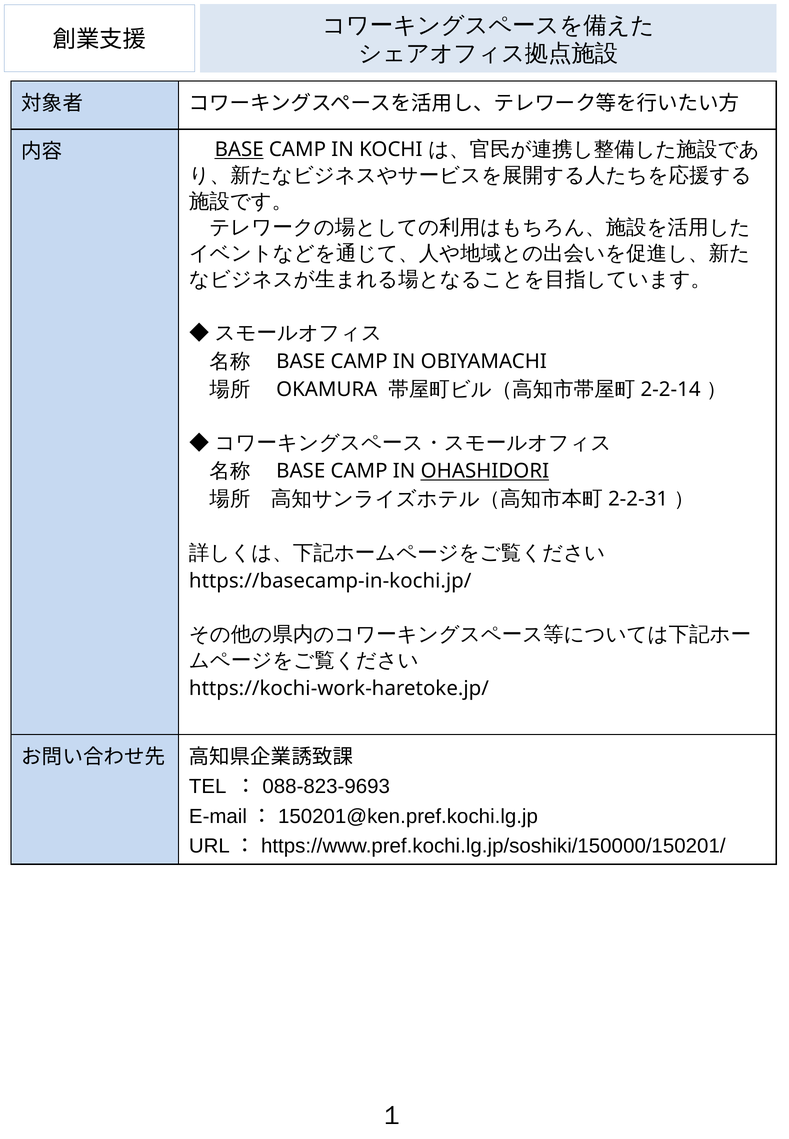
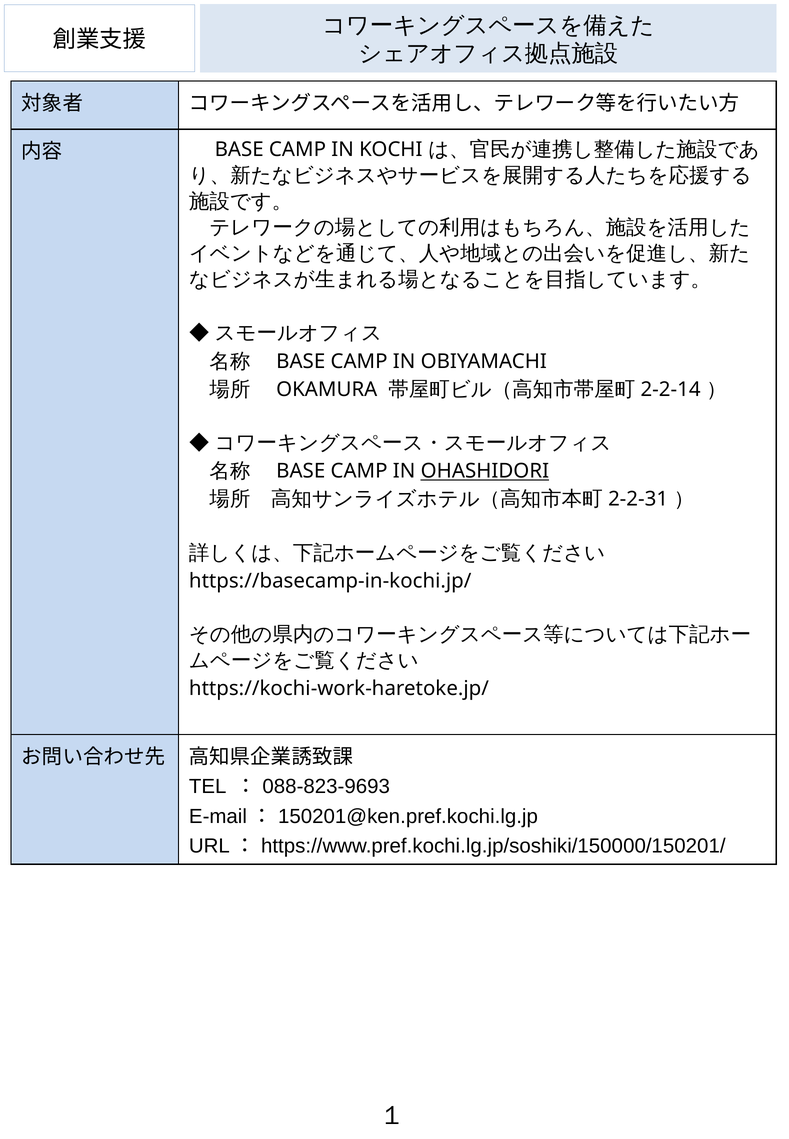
BASE at (239, 150) underline: present -> none
